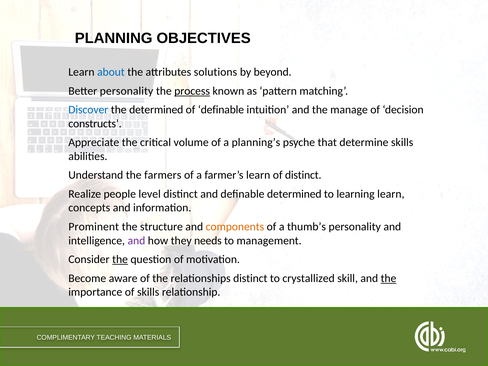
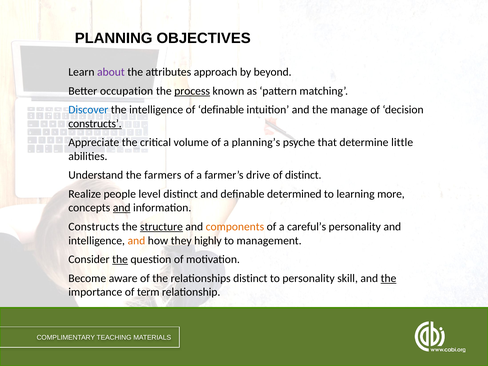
about colour: blue -> purple
solutions: solutions -> approach
Better personality: personality -> occupation
the determined: determined -> intelligence
constructs at (95, 124) underline: none -> present
determine skills: skills -> little
farmer’s learn: learn -> drive
learning learn: learn -> more
and at (122, 208) underline: none -> present
Prominent at (94, 227): Prominent -> Constructs
structure underline: none -> present
thumb’s: thumb’s -> careful’s
and at (136, 241) colour: purple -> orange
needs: needs -> highly
to crystallized: crystallized -> personality
of skills: skills -> term
